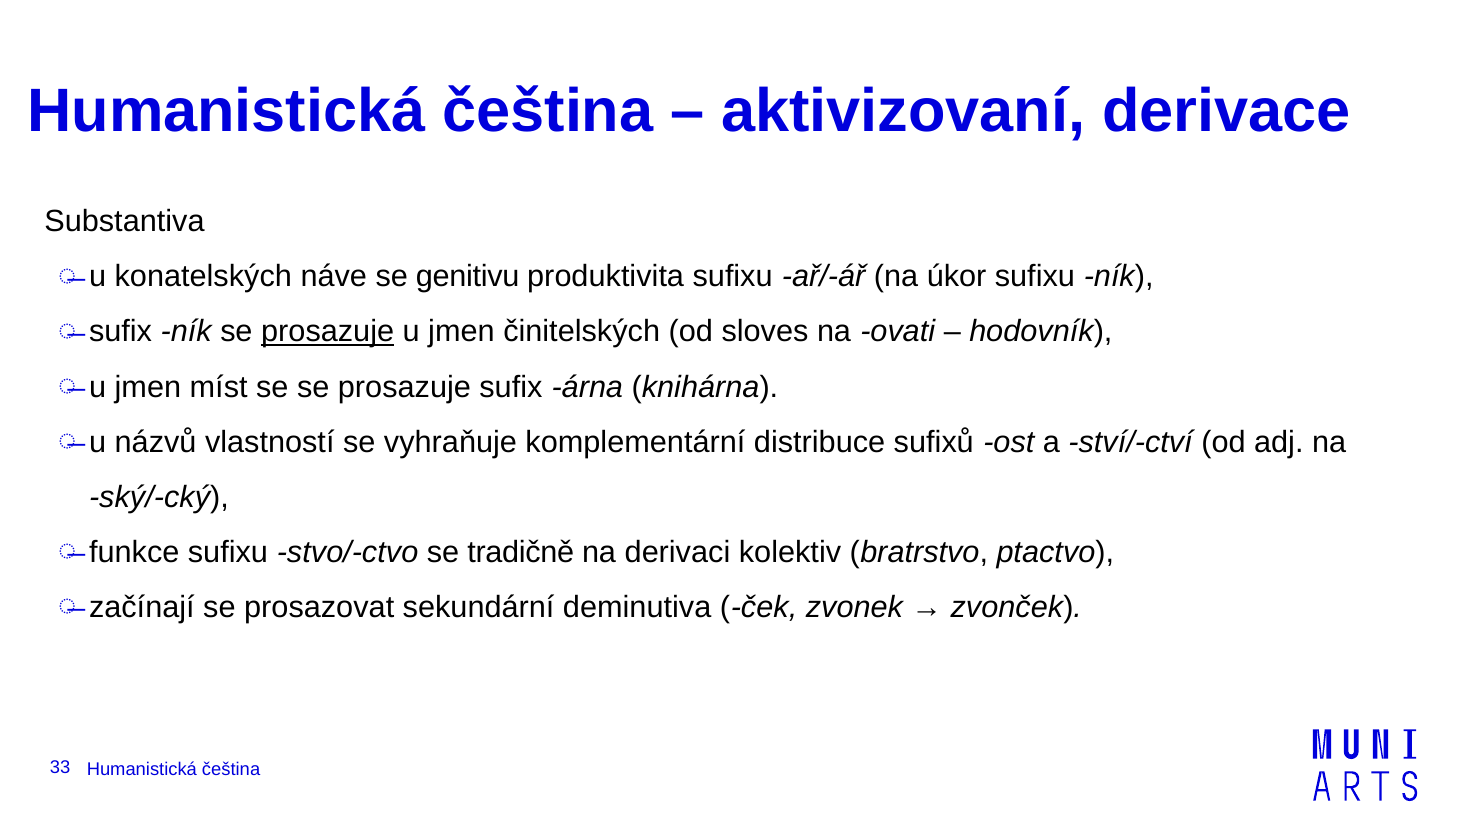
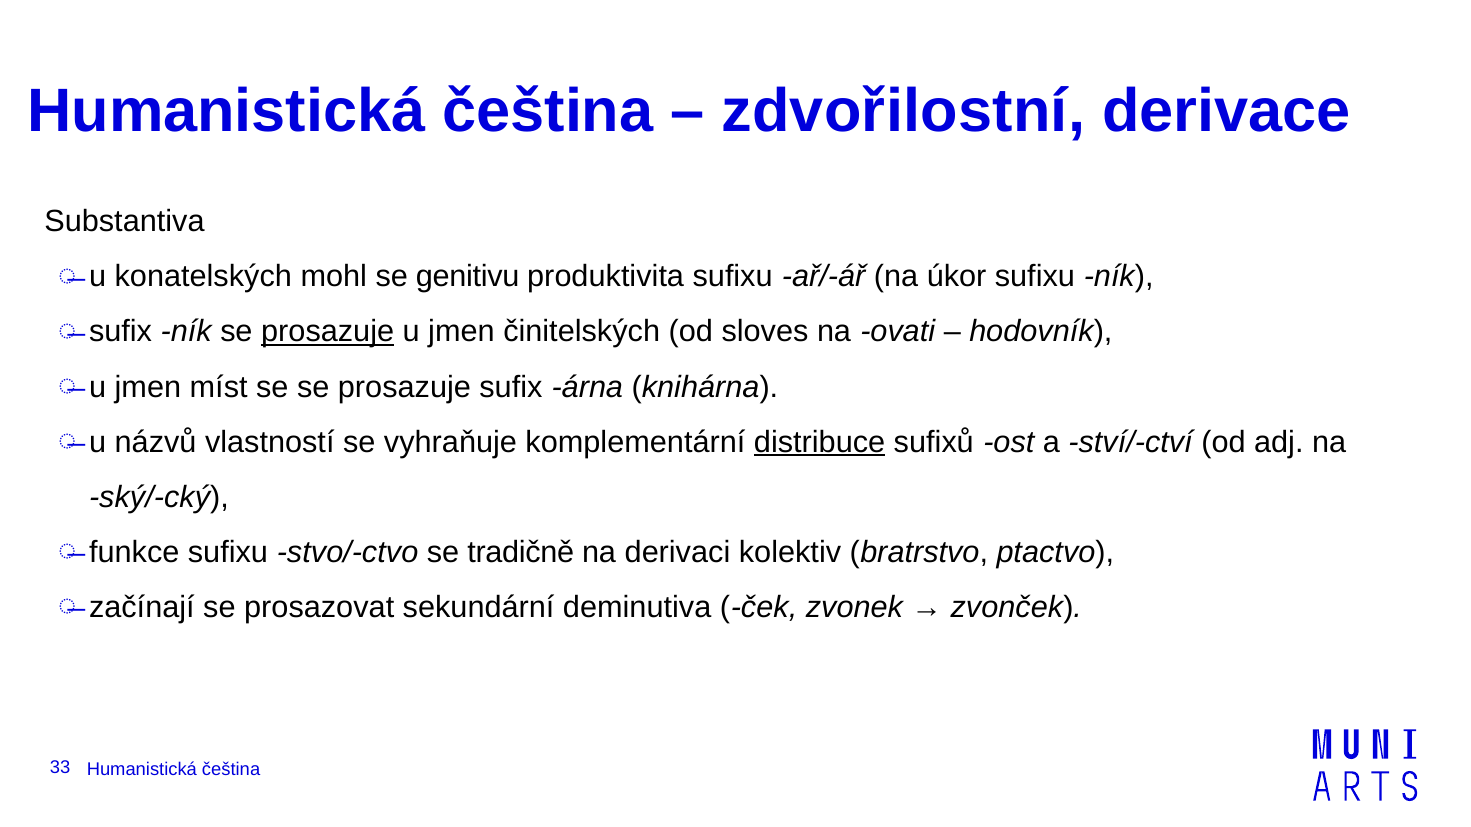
aktivizovaní: aktivizovaní -> zdvořilostní
náve: náve -> mohl
distribuce underline: none -> present
